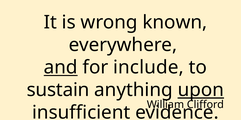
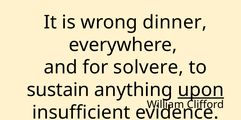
known: known -> dinner
and underline: present -> none
include: include -> solvere
